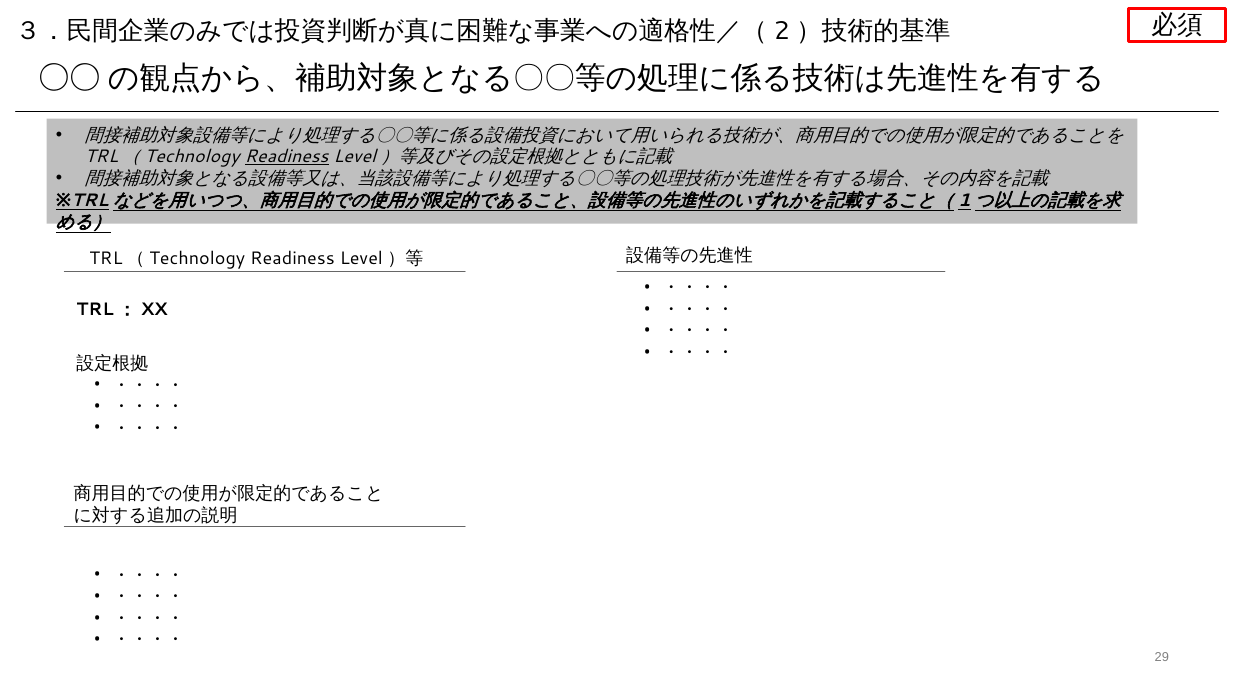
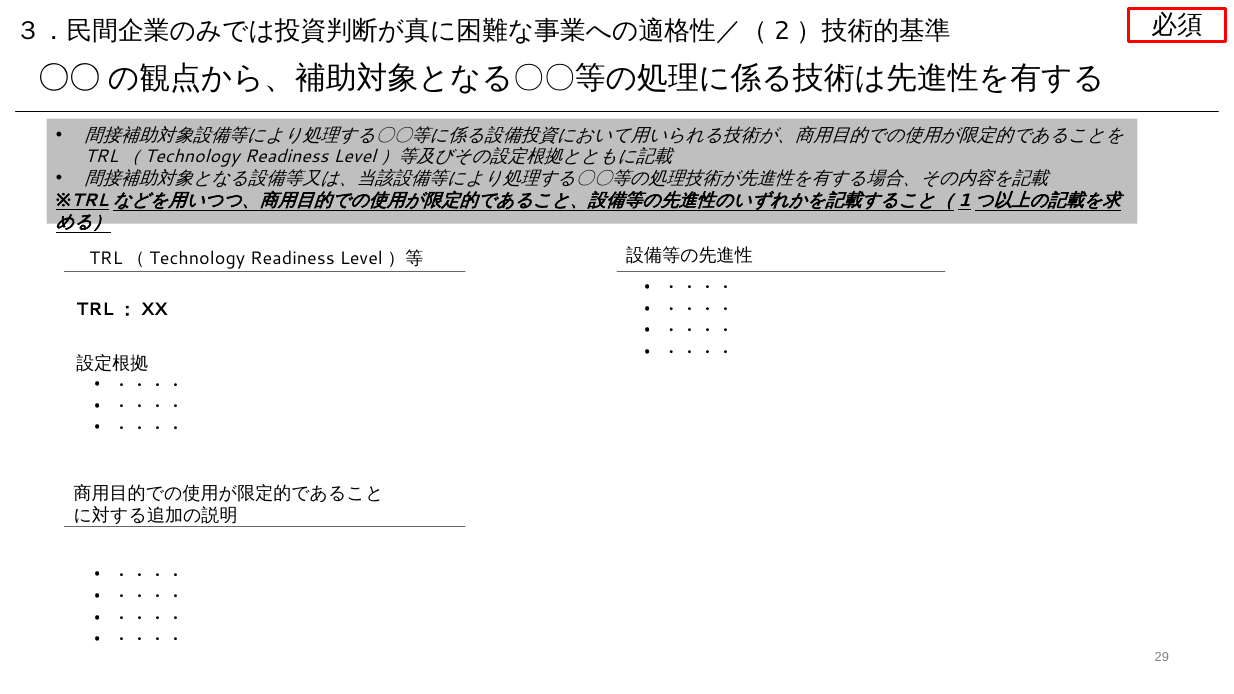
Readiness at (287, 157) underline: present -> none
